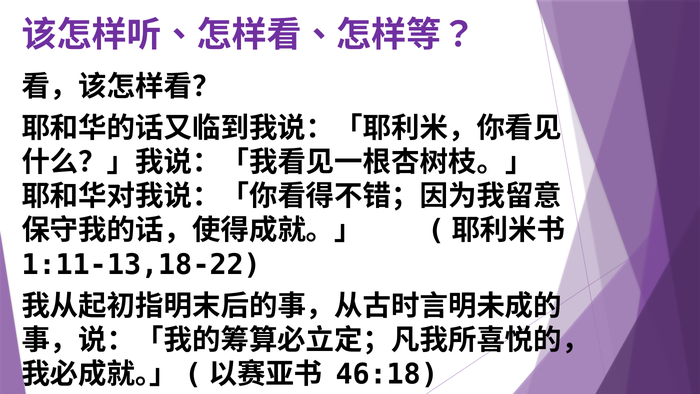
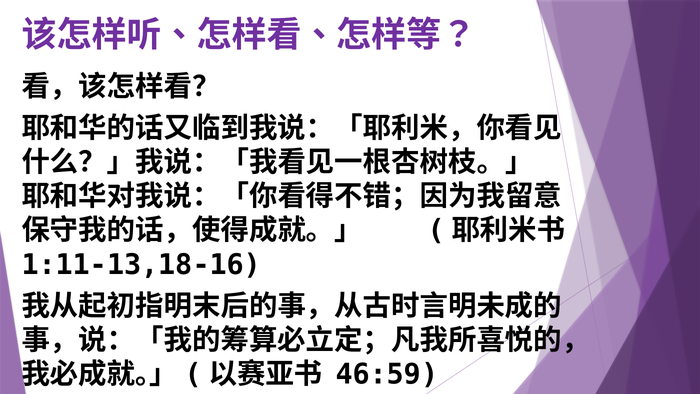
1:11-13,18-22: 1:11-13,18-22 -> 1:11-13,18-16
46:18: 46:18 -> 46:59
